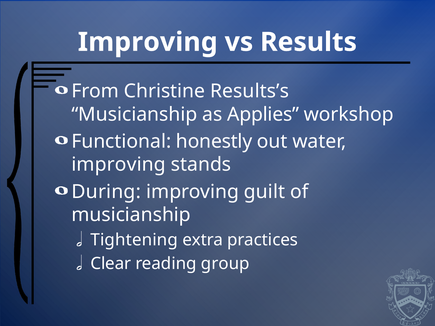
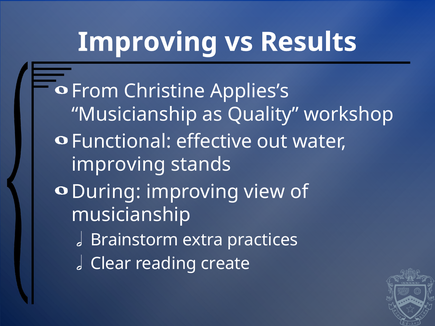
Results’s: Results’s -> Applies’s
Applies: Applies -> Quality
honestly: honestly -> effective
guilt: guilt -> view
Tightening: Tightening -> Brainstorm
group: group -> create
